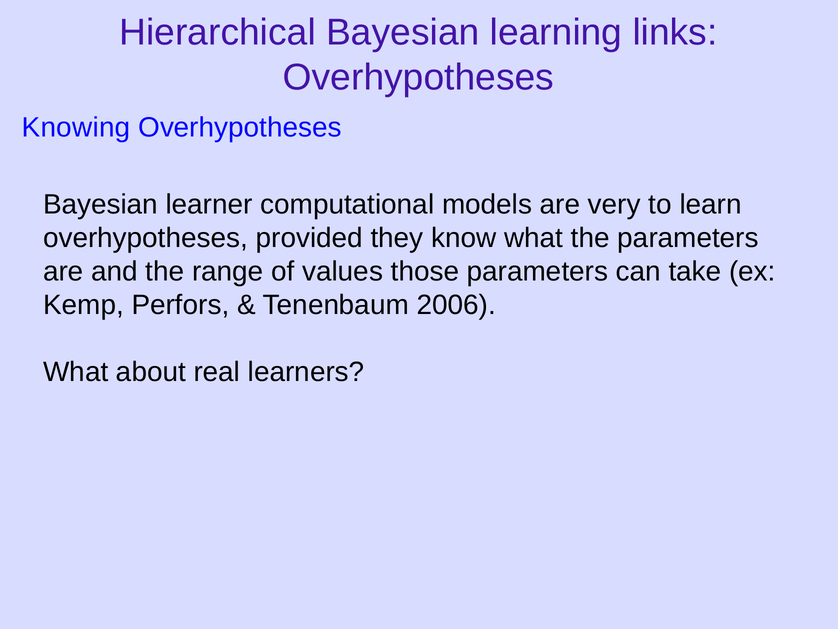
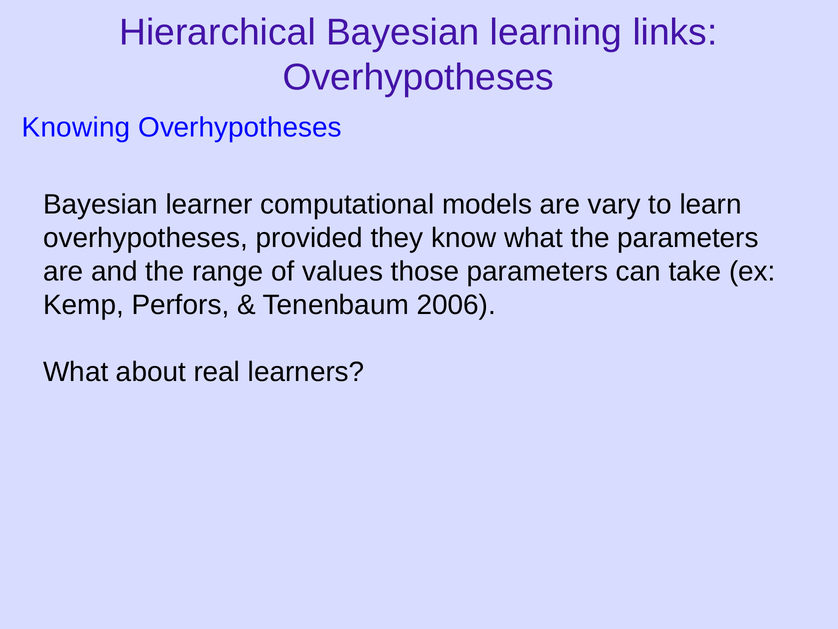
very: very -> vary
